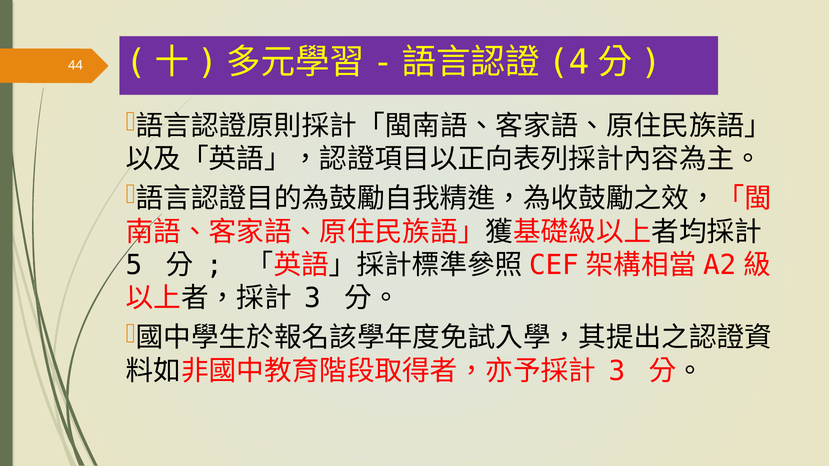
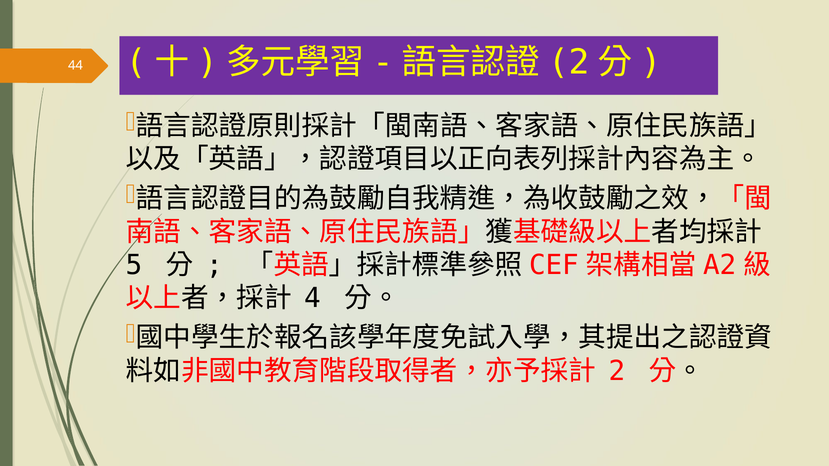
4 at (569, 62): 4 -> 2
3 at (313, 298): 3 -> 4
3 at (617, 371): 3 -> 2
